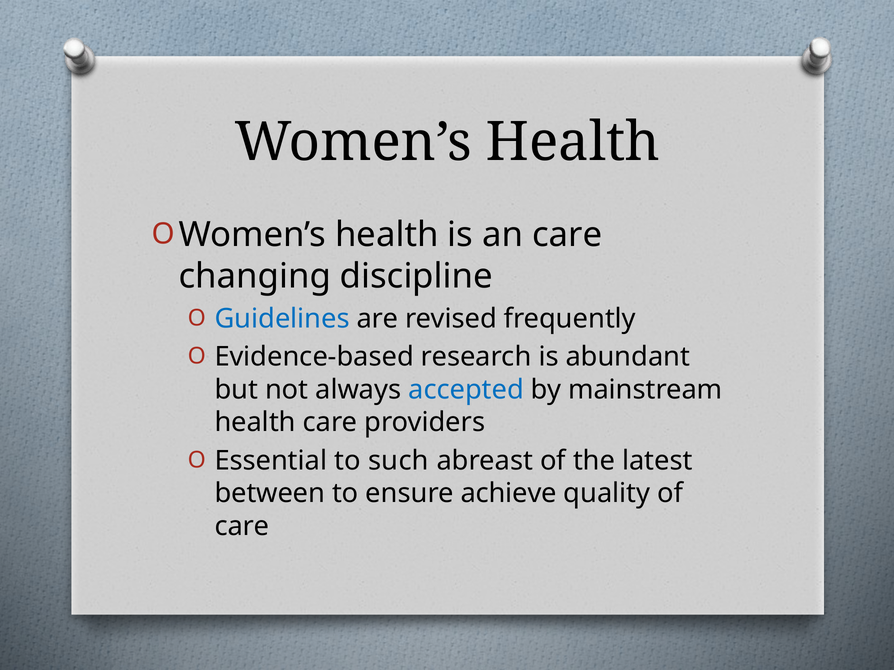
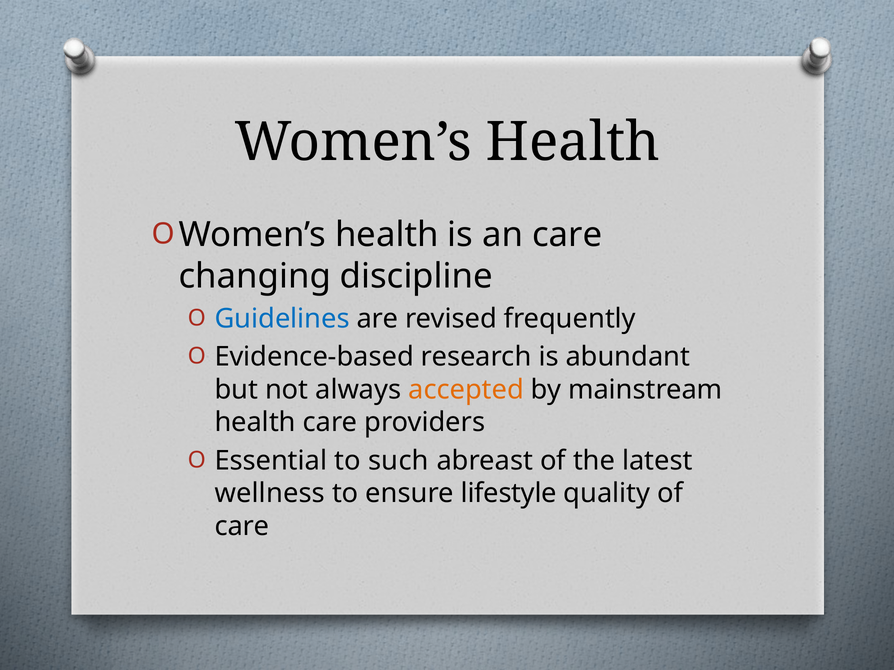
accepted colour: blue -> orange
between: between -> wellness
achieve: achieve -> lifestyle
